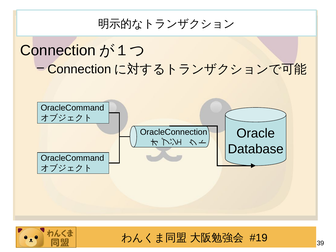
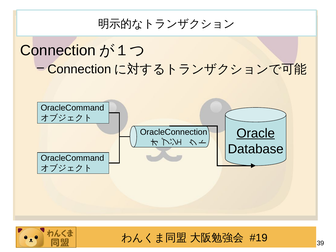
Oracle underline: none -> present
